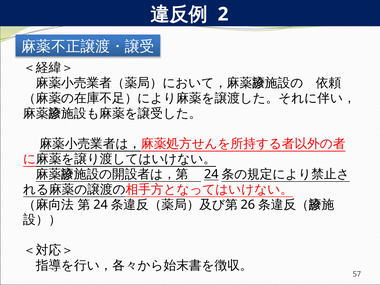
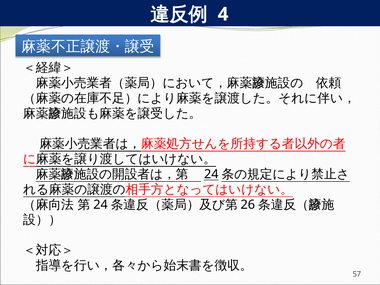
2: 2 -> 4
